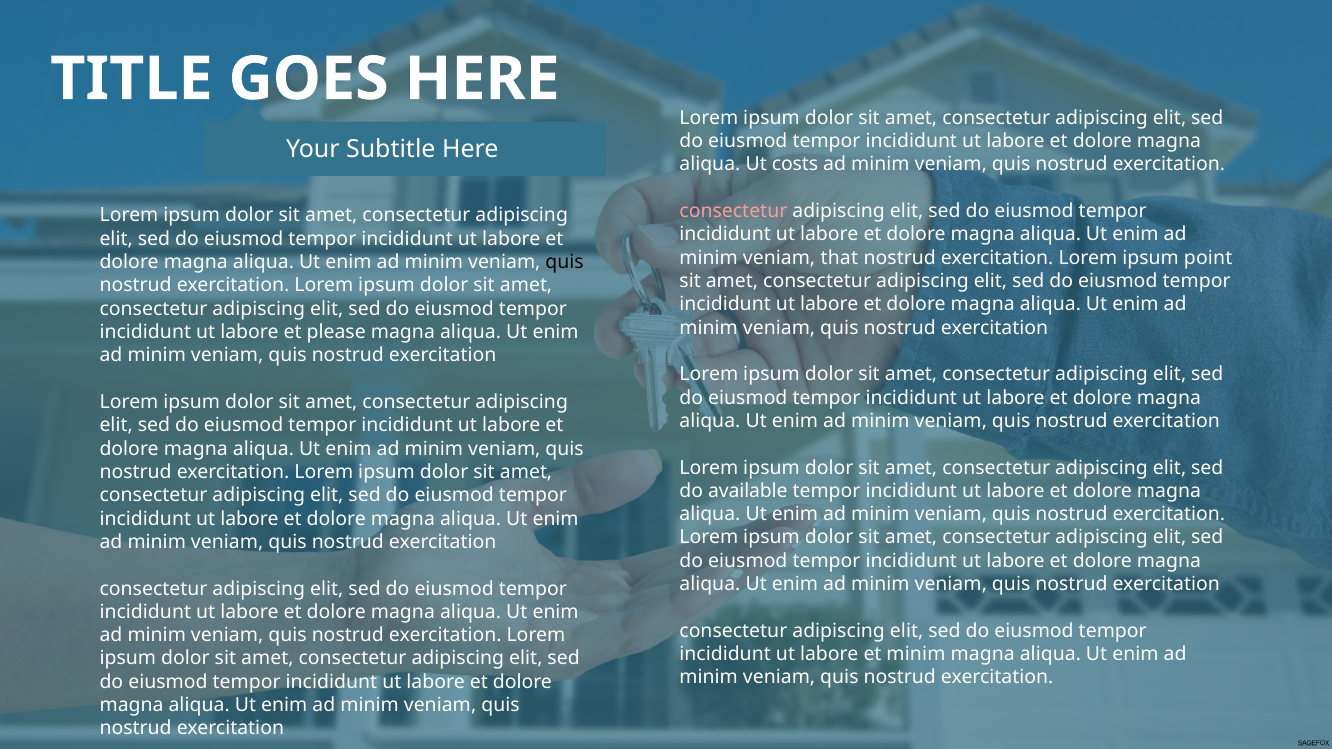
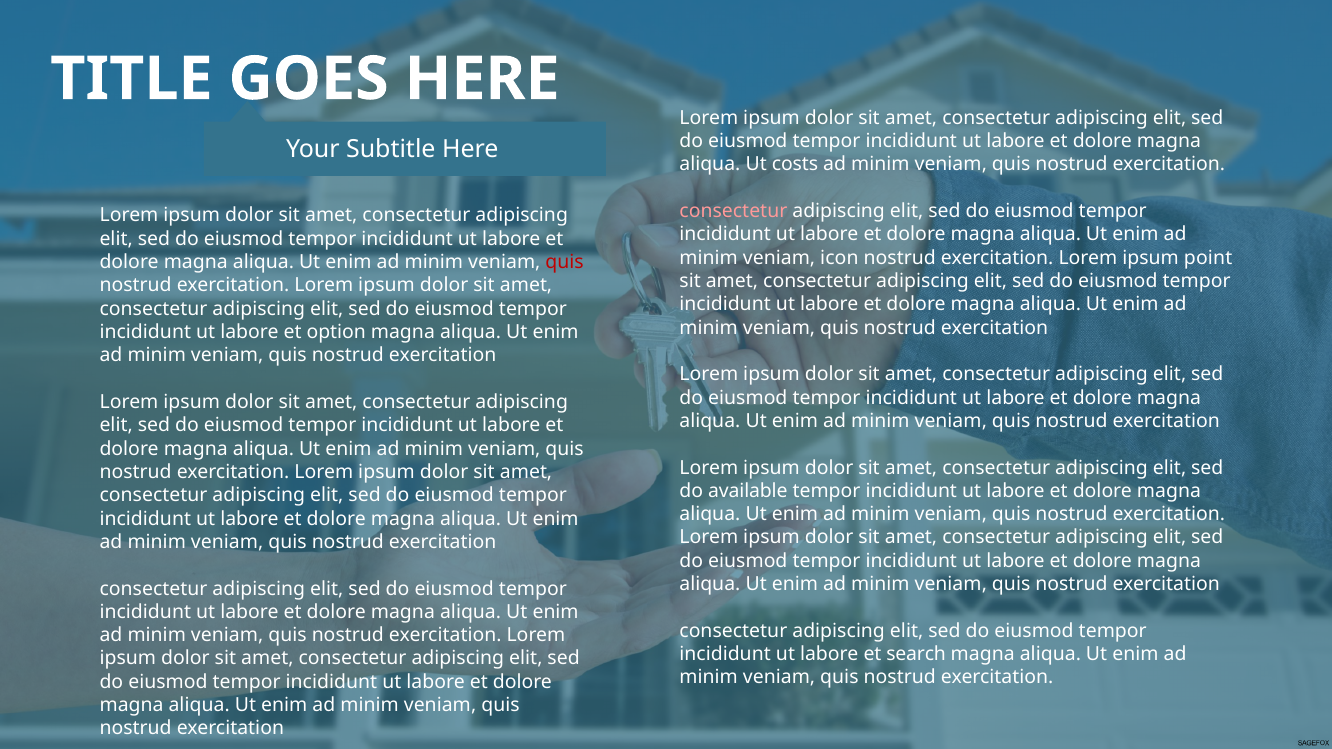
that: that -> icon
quis at (565, 262) colour: black -> red
please: please -> option
et minim: minim -> search
